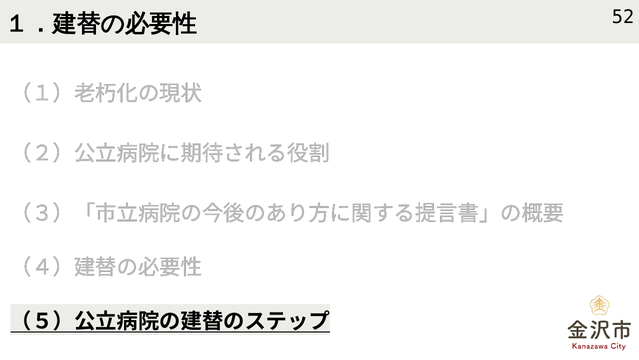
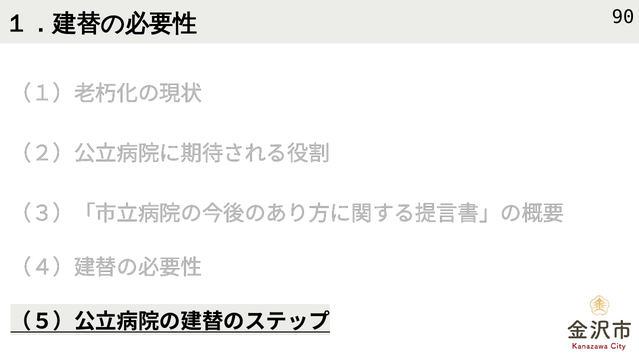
52: 52 -> 90
